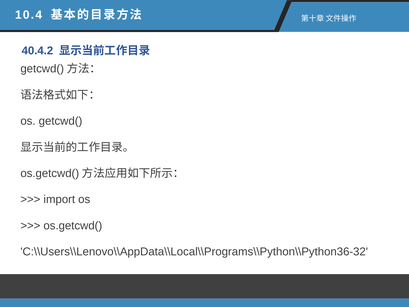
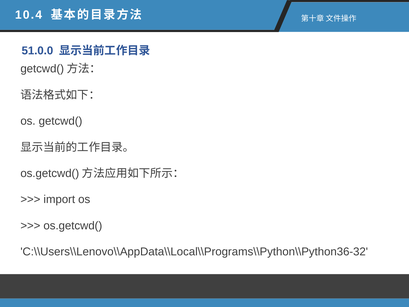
40.4.2: 40.4.2 -> 51.0.0
